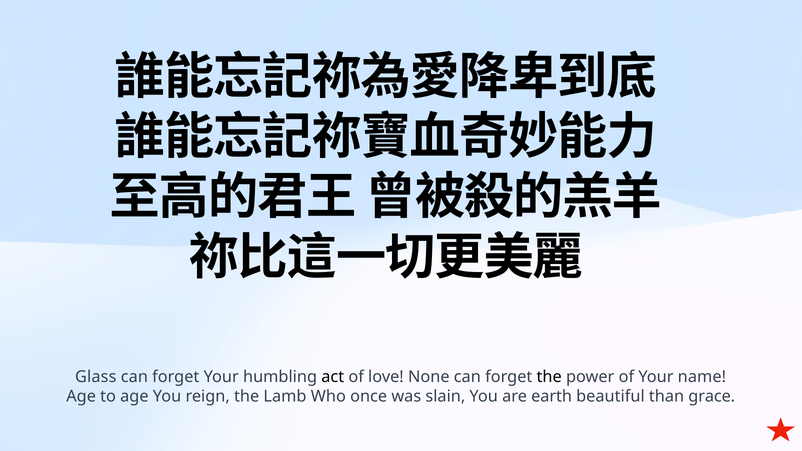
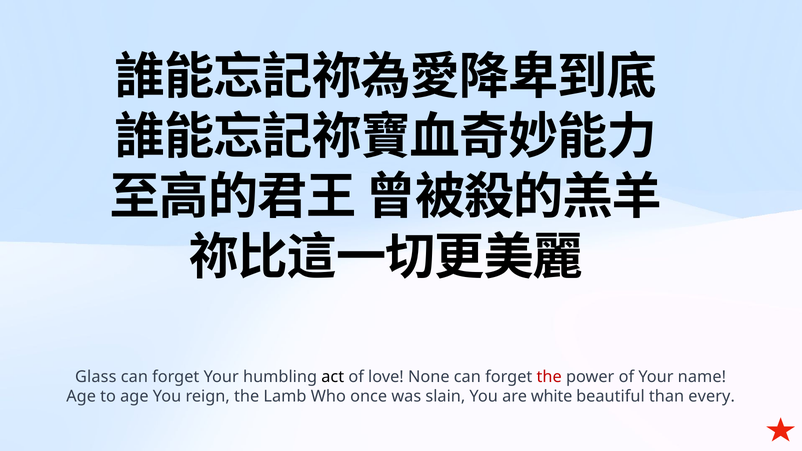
the at (549, 377) colour: black -> red
earth: earth -> white
grace: grace -> every
